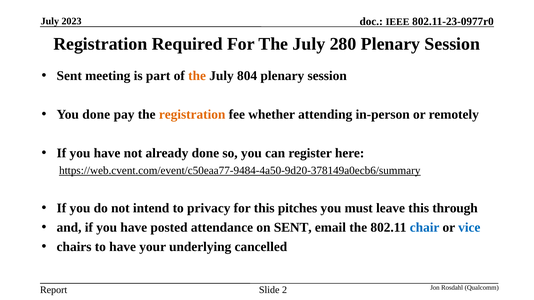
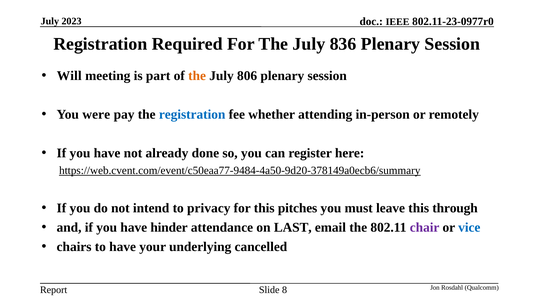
280: 280 -> 836
Sent at (69, 76): Sent -> Will
804: 804 -> 806
You done: done -> were
registration at (192, 115) colour: orange -> blue
posted: posted -> hinder
on SENT: SENT -> LAST
chair colour: blue -> purple
2: 2 -> 8
